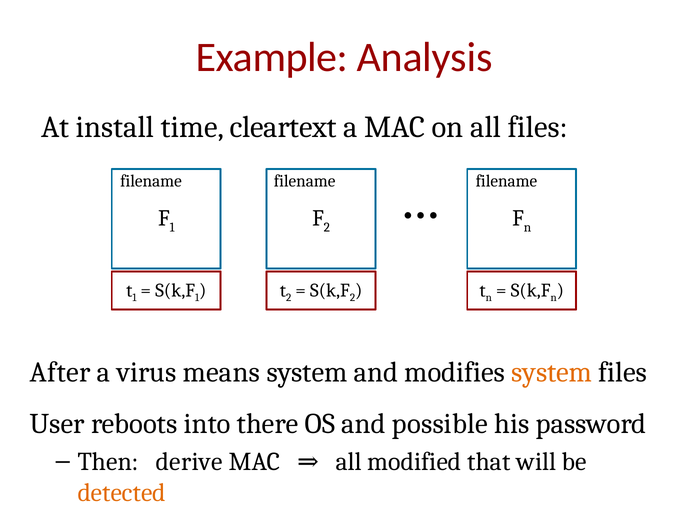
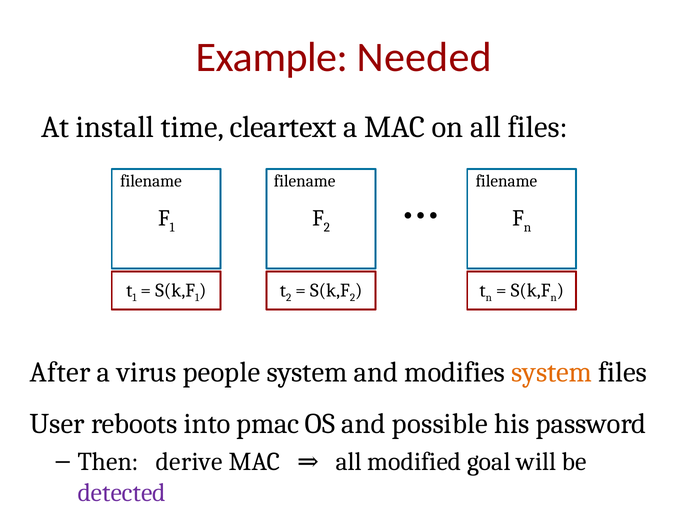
Analysis: Analysis -> Needed
means: means -> people
there: there -> pmac
that: that -> goal
detected colour: orange -> purple
